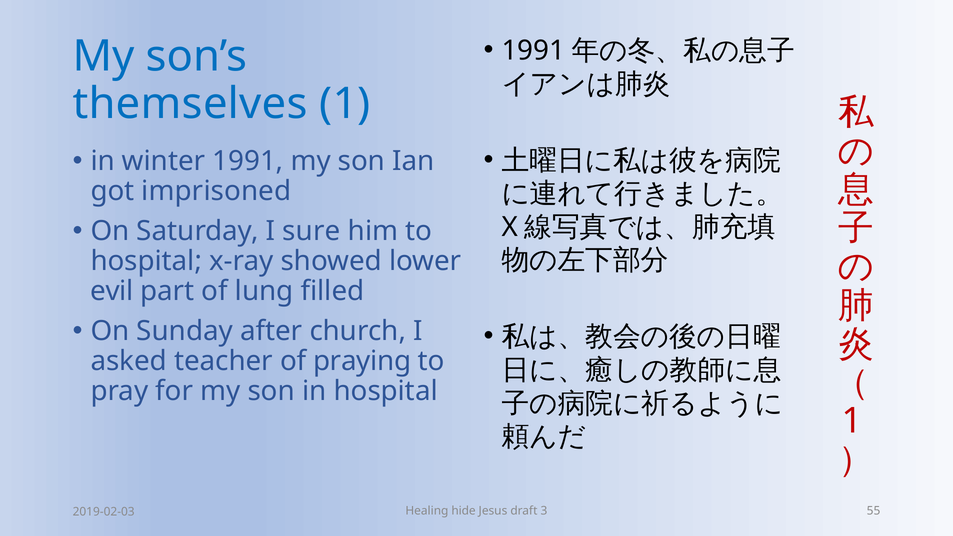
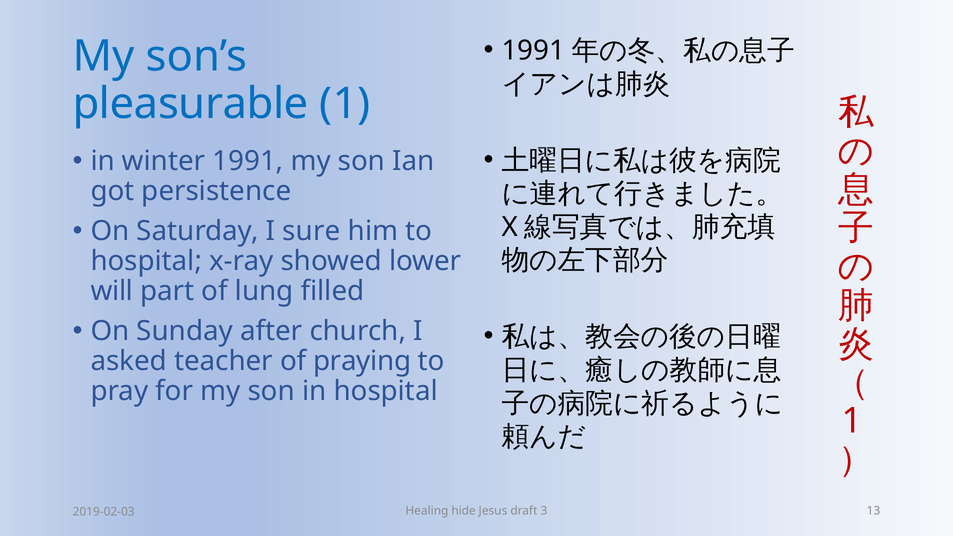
themselves: themselves -> pleasurable
imprisoned: imprisoned -> persistence
evil: evil -> will
55: 55 -> 13
